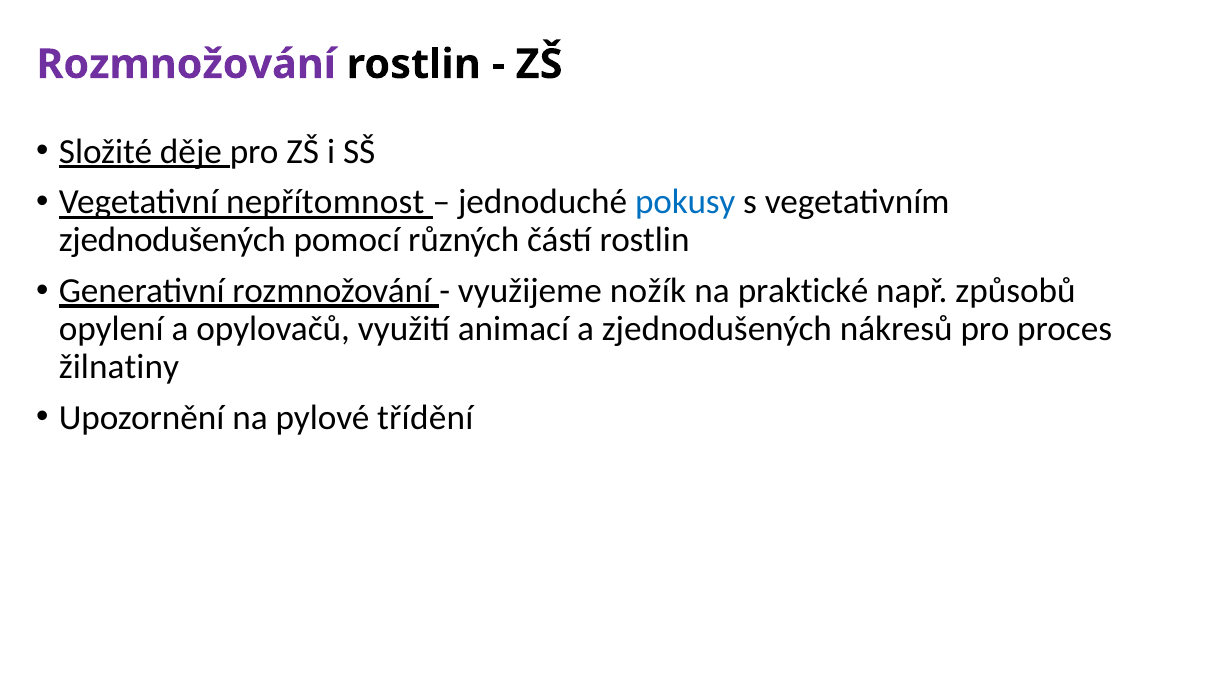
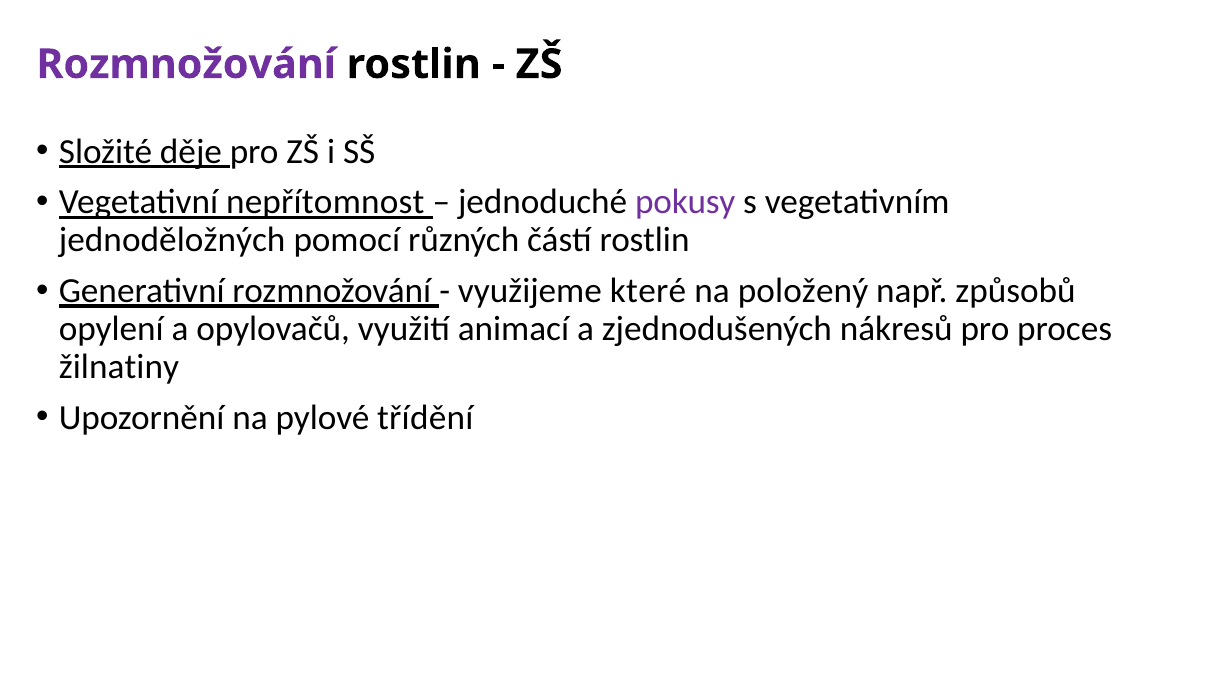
pokusy colour: blue -> purple
zjednodušených at (172, 240): zjednodušených -> jednoděložných
nožík: nožík -> které
praktické: praktické -> položený
